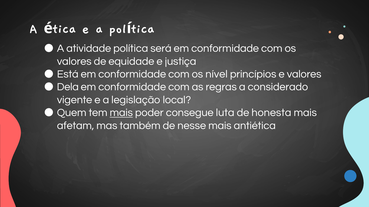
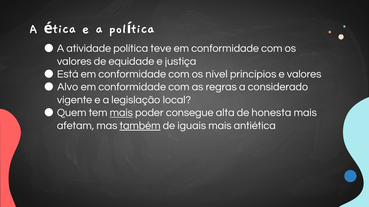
será: será -> teve
Dela: Dela -> Alvo
luta: luta -> alta
também underline: none -> present
nesse: nesse -> iguais
